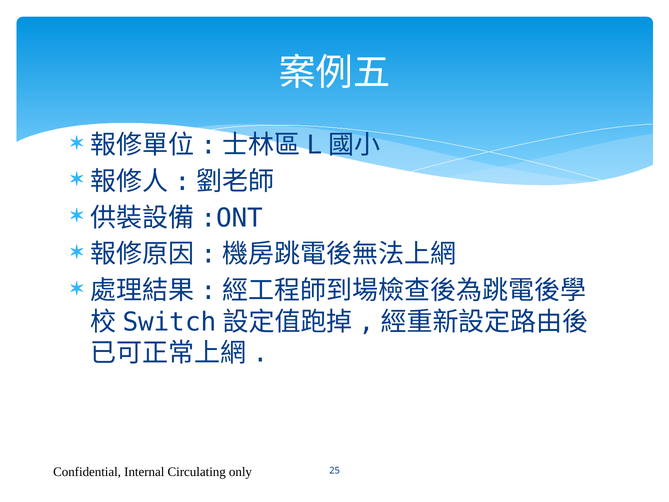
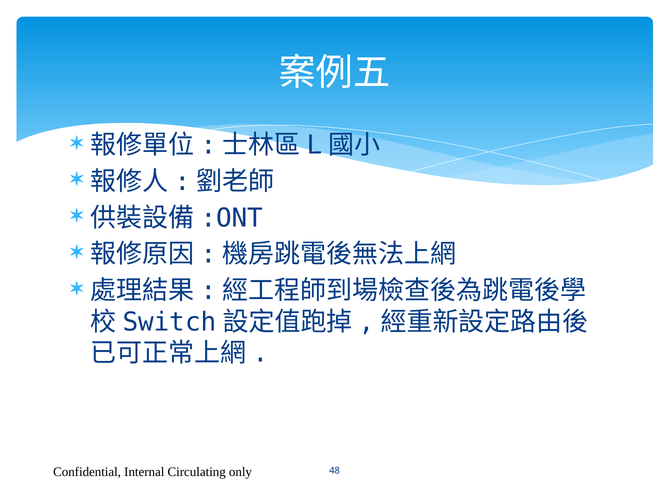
25: 25 -> 48
